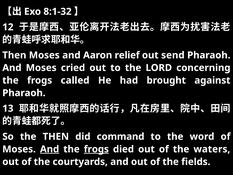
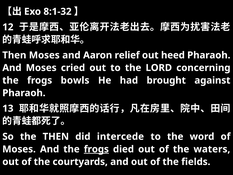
send: send -> heed
called: called -> bowls
command: command -> intercede
And at (50, 149) underline: present -> none
